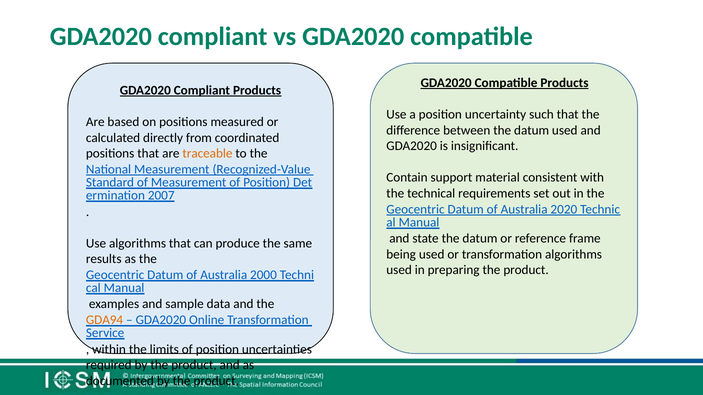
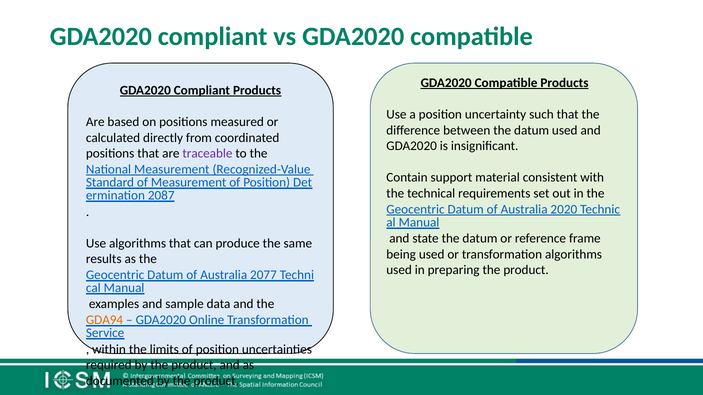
traceable colour: orange -> purple
2007: 2007 -> 2087
2000: 2000 -> 2077
